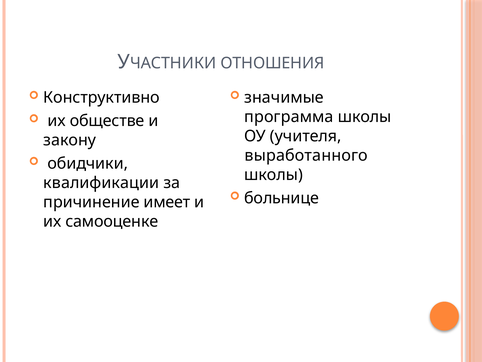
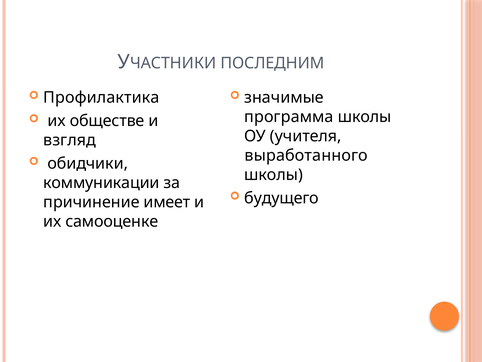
ОТНОШЕНИЯ: ОТНОШЕНИЯ -> ПОСЛЕДНИМ
Конструктивно: Конструктивно -> Профилактика
закону: закону -> взгляд
квалификации: квалификации -> коммуникации
больнице: больнице -> будущего
